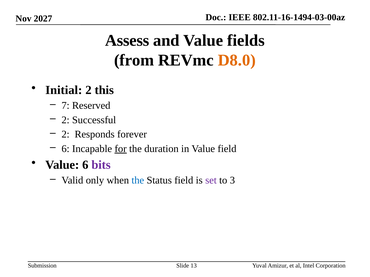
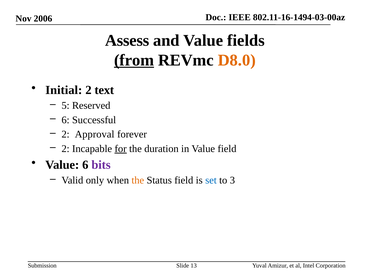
2027: 2027 -> 2006
from underline: none -> present
this: this -> text
7: 7 -> 5
2 at (66, 120): 2 -> 6
Responds: Responds -> Approval
6 at (66, 149): 6 -> 2
the at (138, 181) colour: blue -> orange
set colour: purple -> blue
